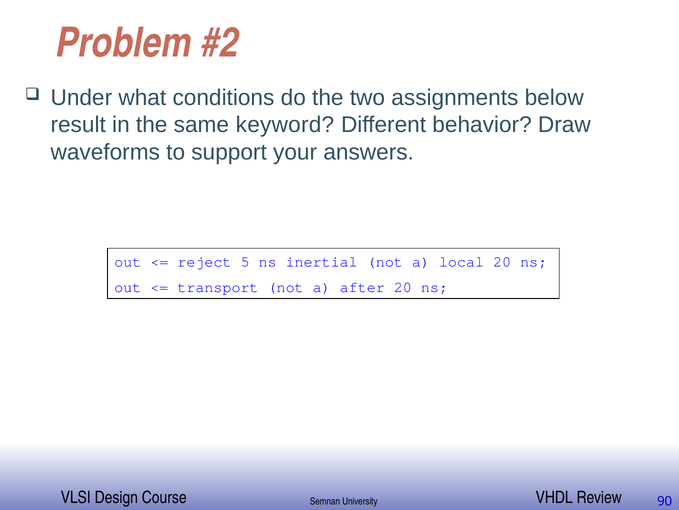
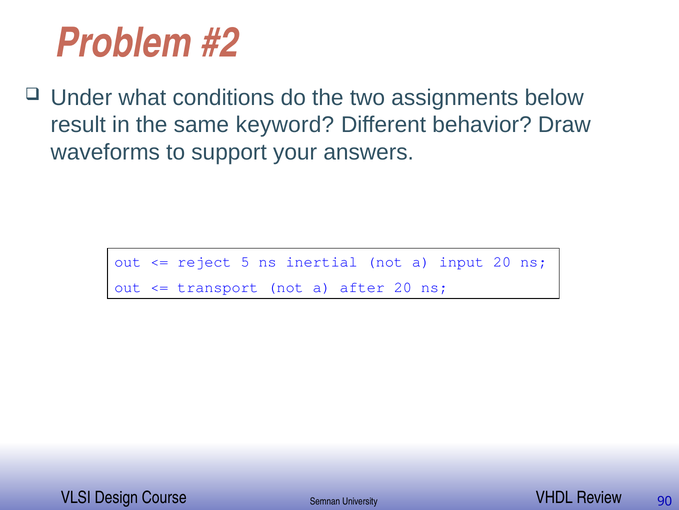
local: local -> input
